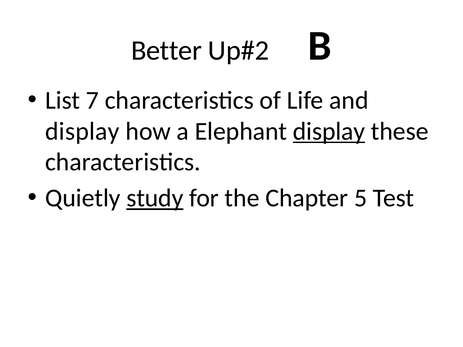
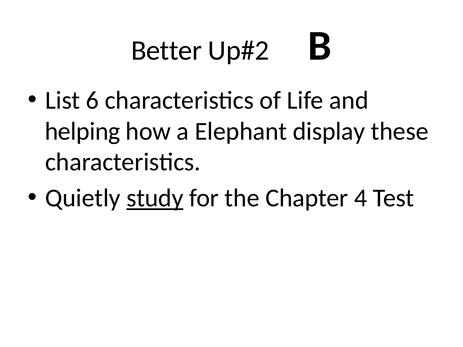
7: 7 -> 6
display at (82, 131): display -> helping
display at (329, 131) underline: present -> none
5: 5 -> 4
